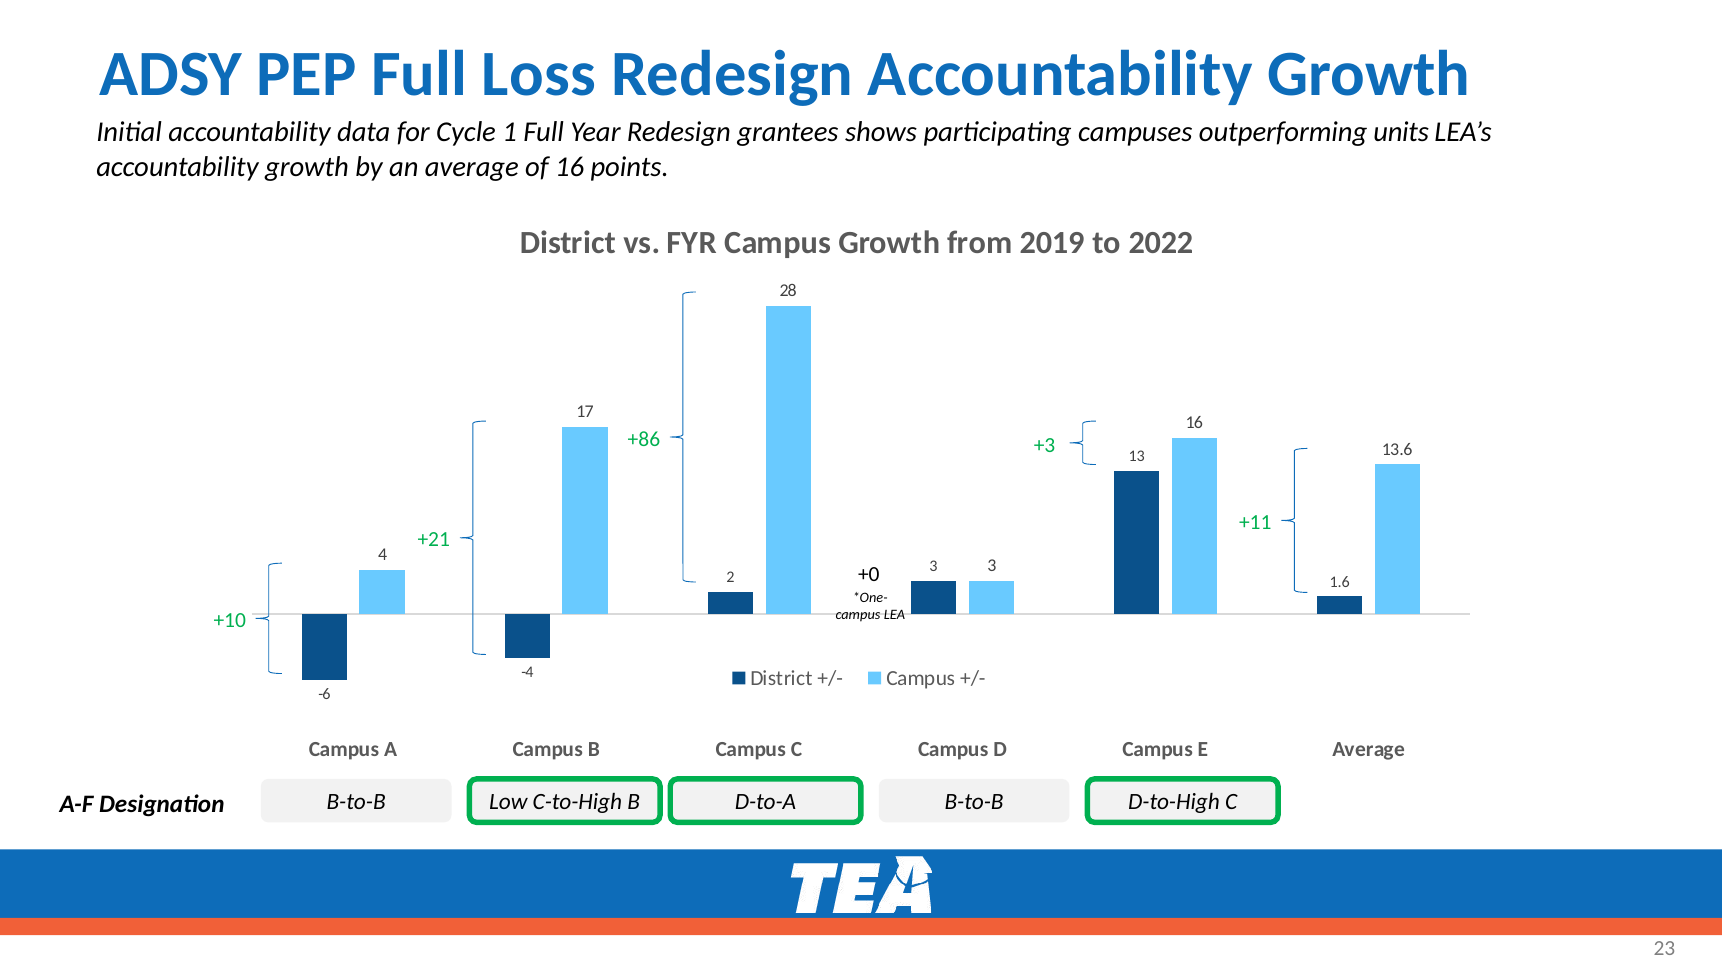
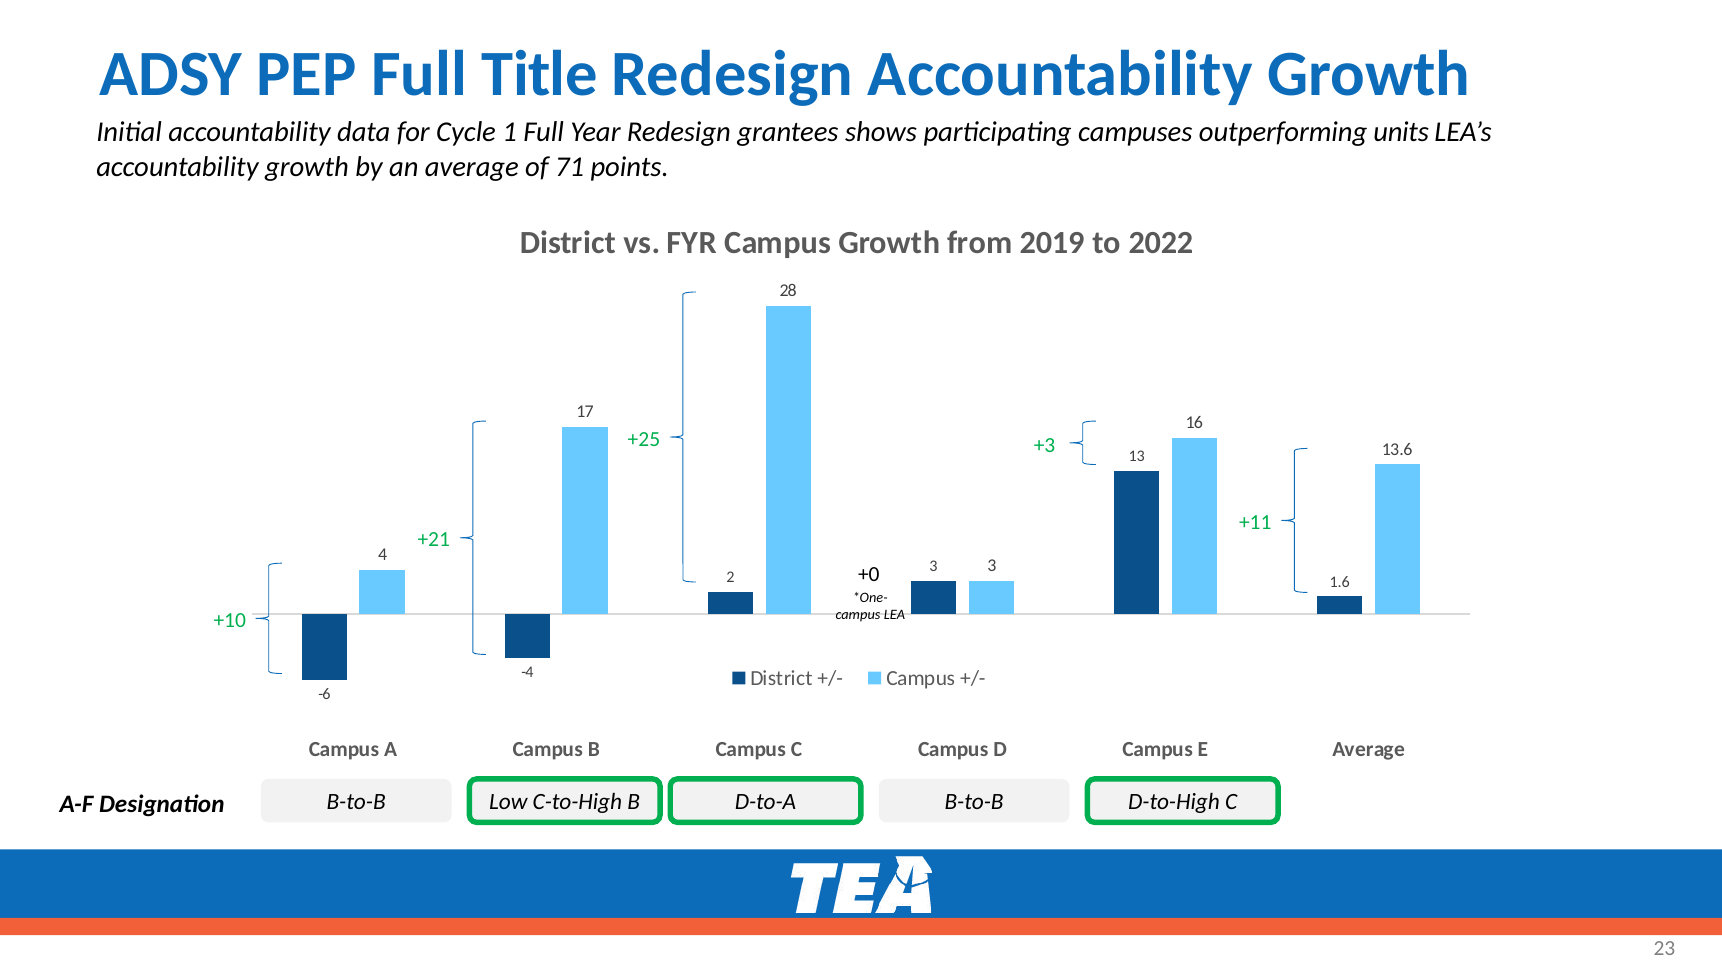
Loss: Loss -> Title
of 16: 16 -> 71
+86: +86 -> +25
